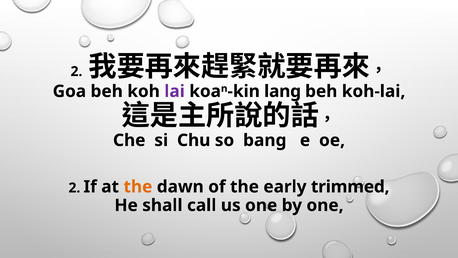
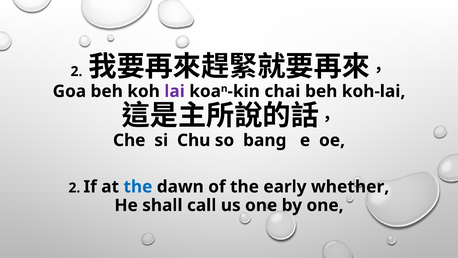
lang: lang -> chai
the at (138, 187) colour: orange -> blue
trimmed: trimmed -> whether
